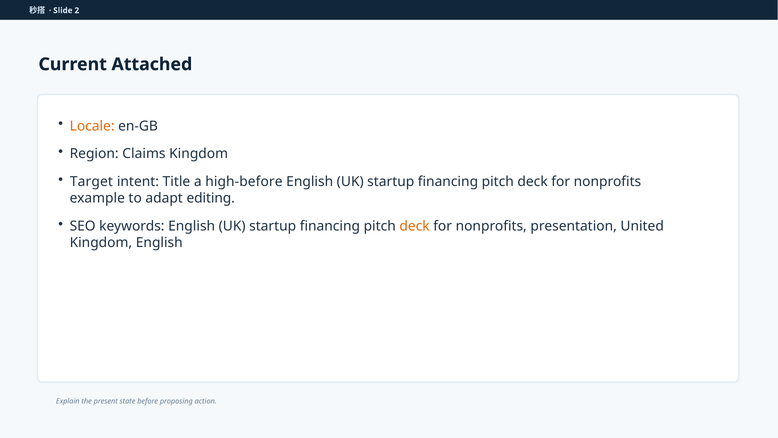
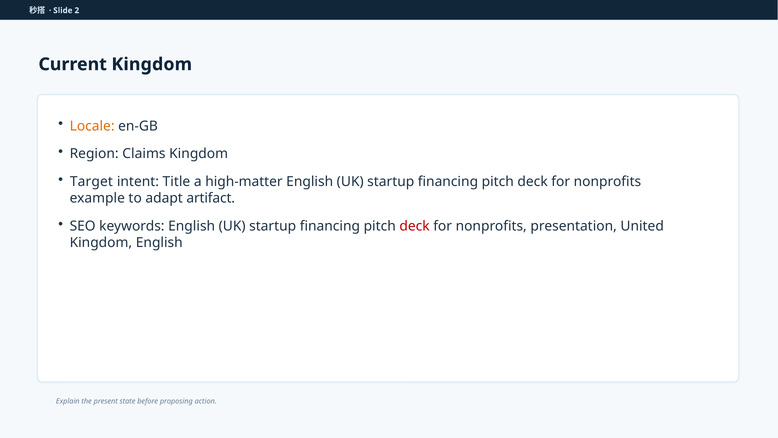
Current Attached: Attached -> Kingdom
high-before: high-before -> high-matter
editing: editing -> artifact
deck at (415, 226) colour: orange -> red
